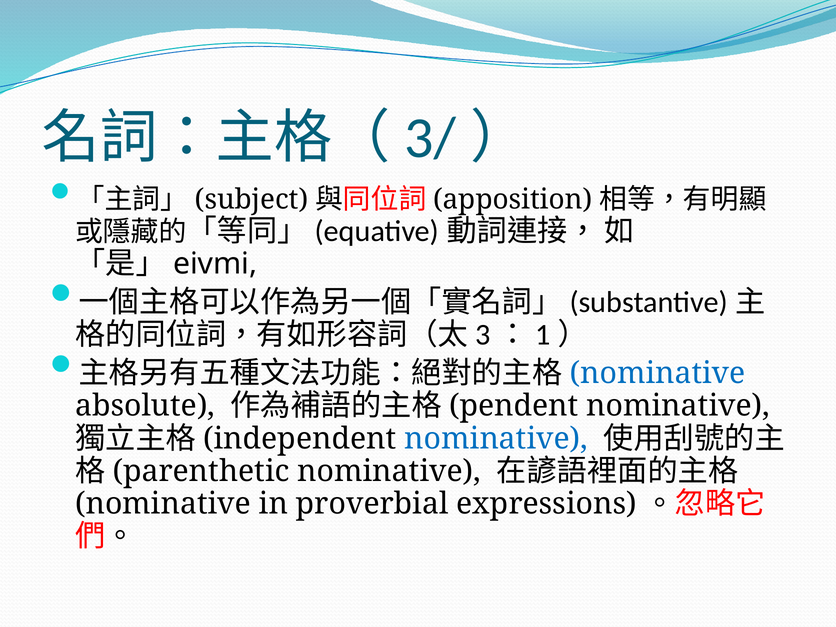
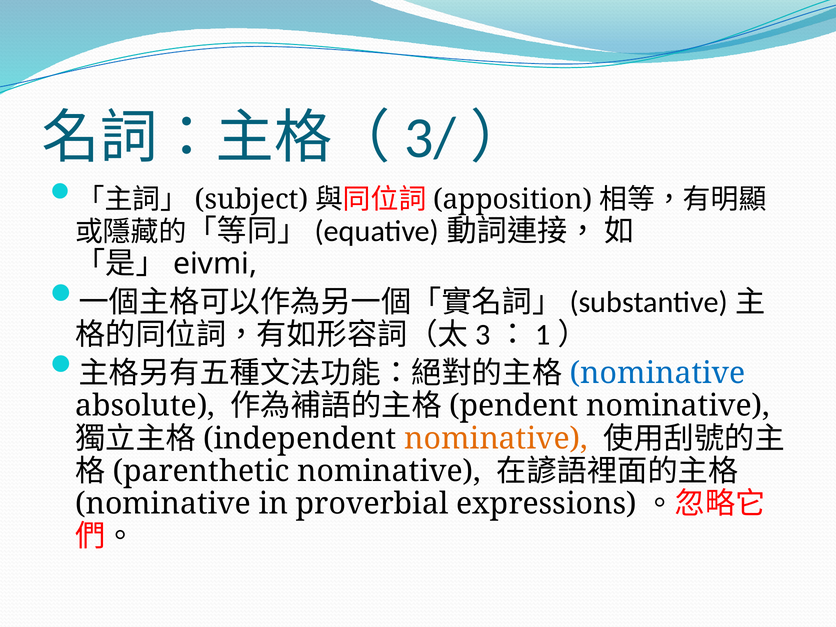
nominative at (496, 439) colour: blue -> orange
